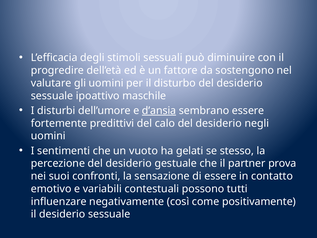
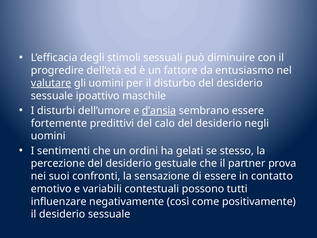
sostengono: sostengono -> entusiasmo
valutare underline: none -> present
vuoto: vuoto -> ordini
